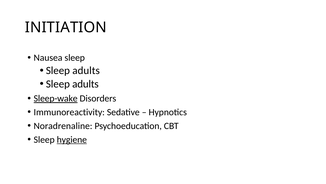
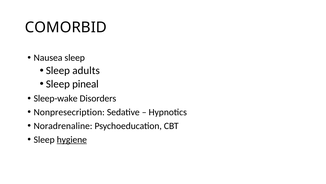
INITIATION: INITIATION -> COMORBID
adults at (85, 84): adults -> pineal
Sleep-wake underline: present -> none
Immunoreactivity: Immunoreactivity -> Nonpresecription
